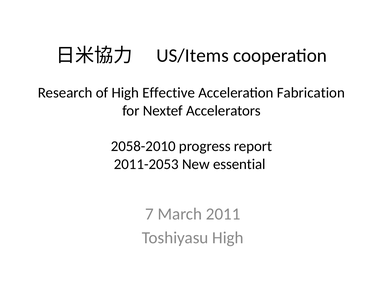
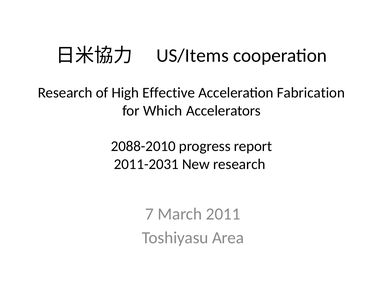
Nextef: Nextef -> Which
2058-2010: 2058-2010 -> 2088-2010
2011-2053: 2011-2053 -> 2011-2031
New essential: essential -> research
Toshiyasu High: High -> Area
